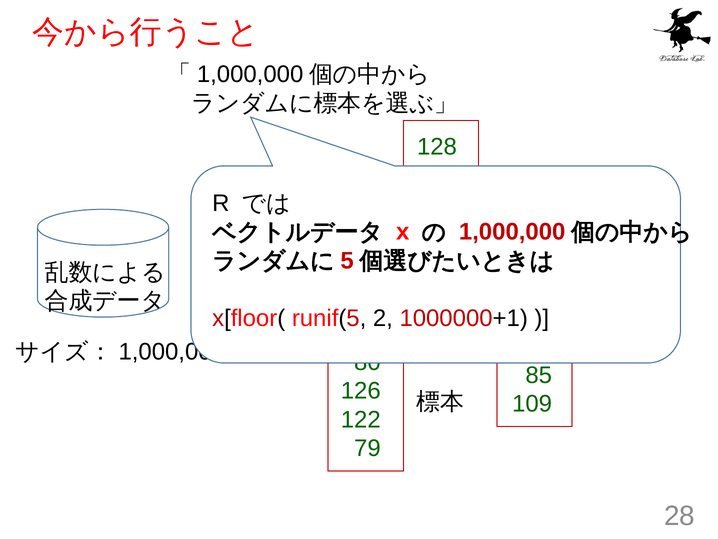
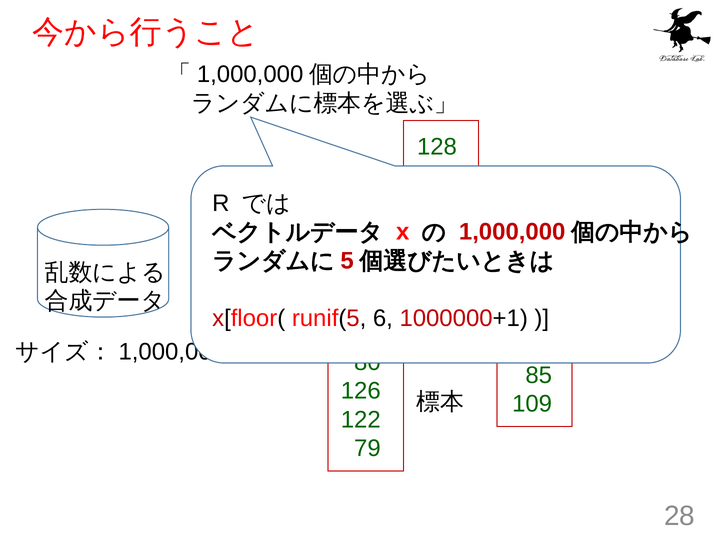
2: 2 -> 6
